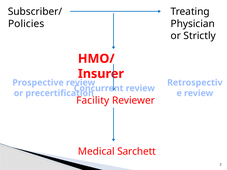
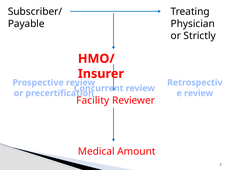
Policies: Policies -> Payable
Sarchett: Sarchett -> Amount
